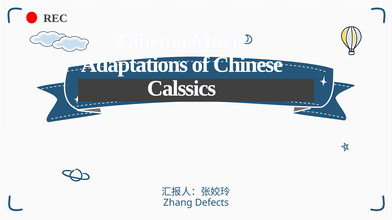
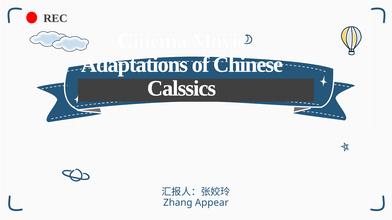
Defects: Defects -> Appear
